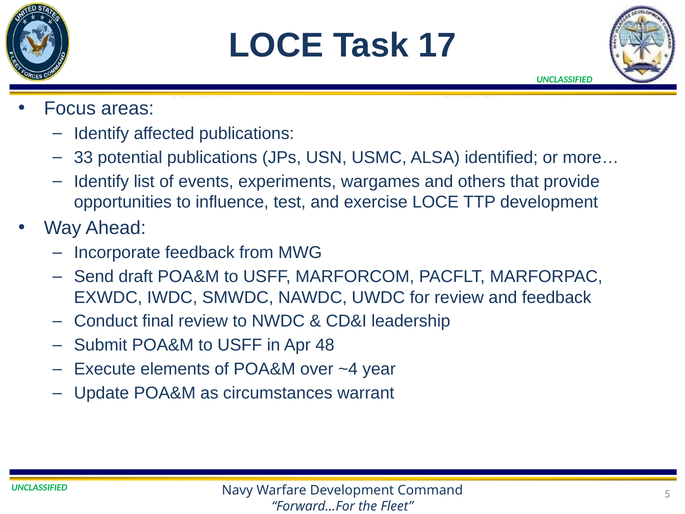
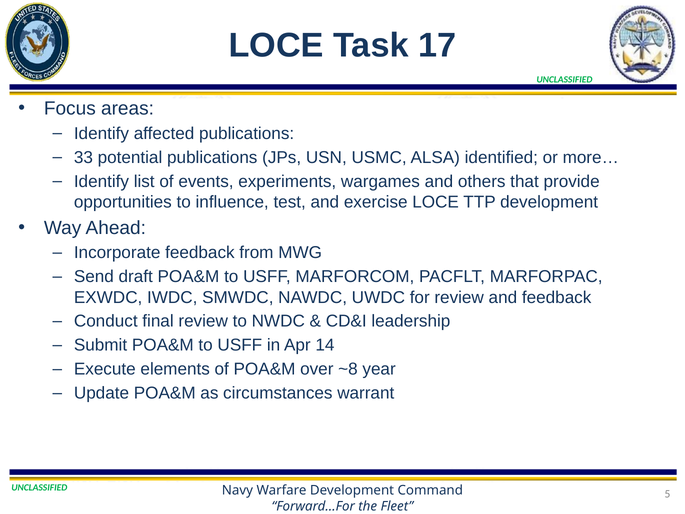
48: 48 -> 14
~4: ~4 -> ~8
